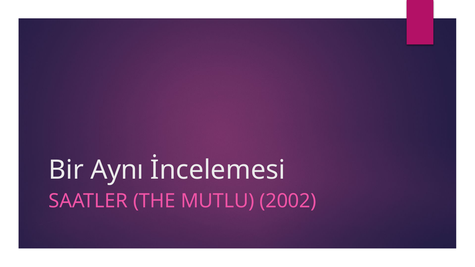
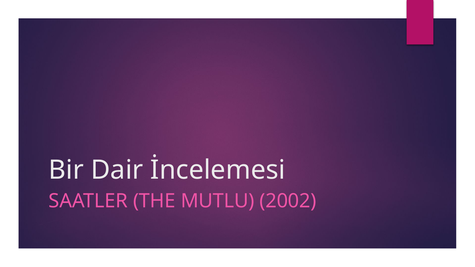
Aynı: Aynı -> Dair
